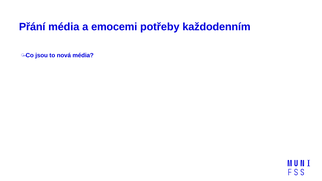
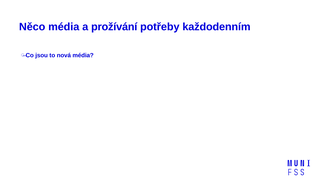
Přání: Přání -> Něco
emocemi: emocemi -> prožívání
